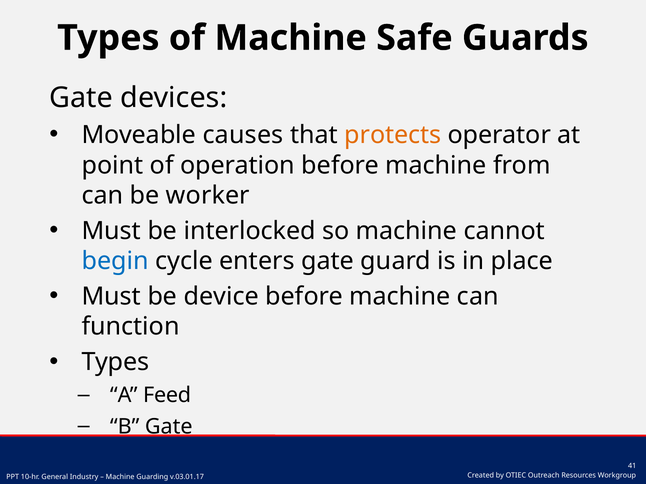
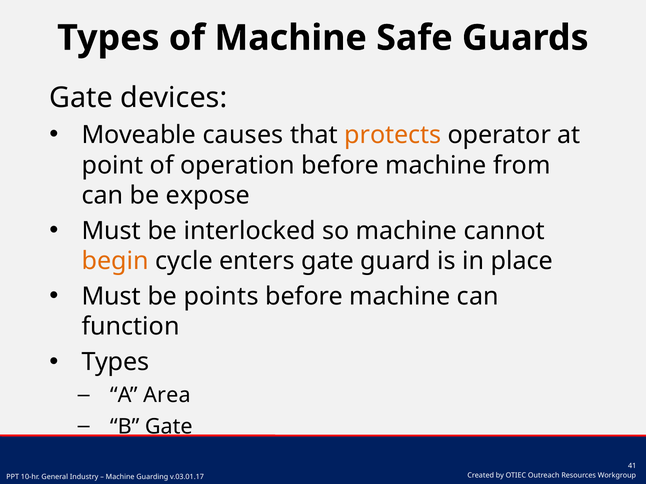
worker: worker -> expose
begin colour: blue -> orange
device: device -> points
Feed: Feed -> Area
